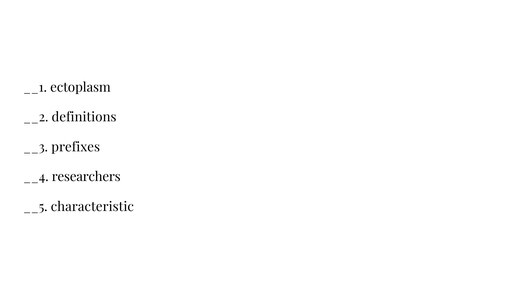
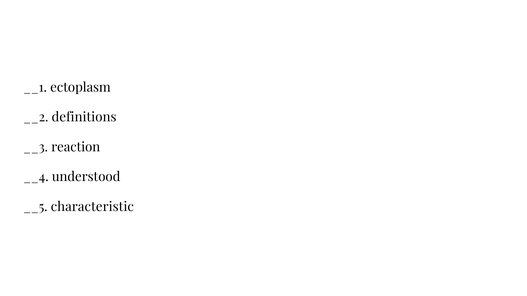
prefixes: prefixes -> reaction
researchers: researchers -> understood
